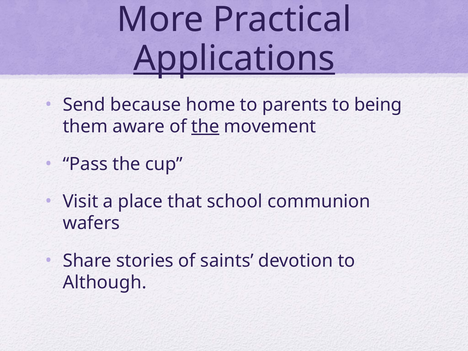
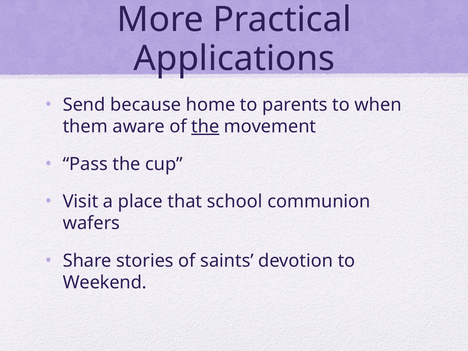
Applications underline: present -> none
being: being -> when
Although: Although -> Weekend
